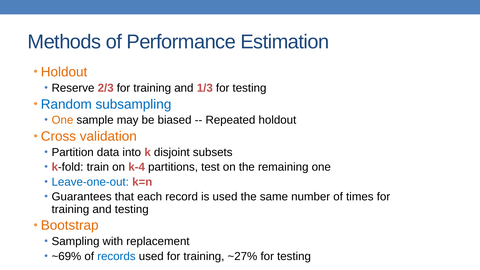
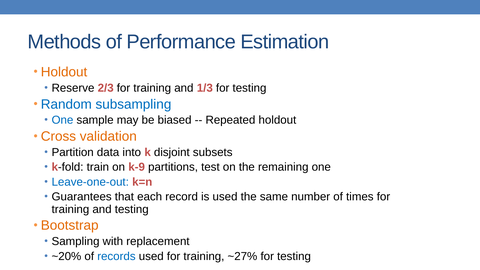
One at (62, 120) colour: orange -> blue
k-4: k-4 -> k-9
~69%: ~69% -> ~20%
